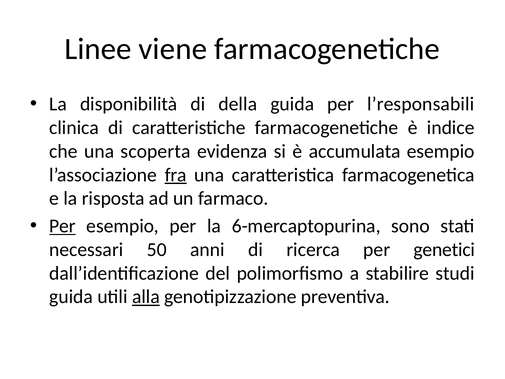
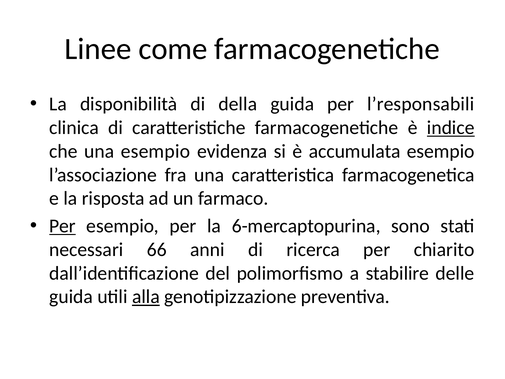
viene: viene -> come
indice underline: none -> present
una scoperta: scoperta -> esempio
fra underline: present -> none
50: 50 -> 66
genetici: genetici -> chiarito
studi: studi -> delle
